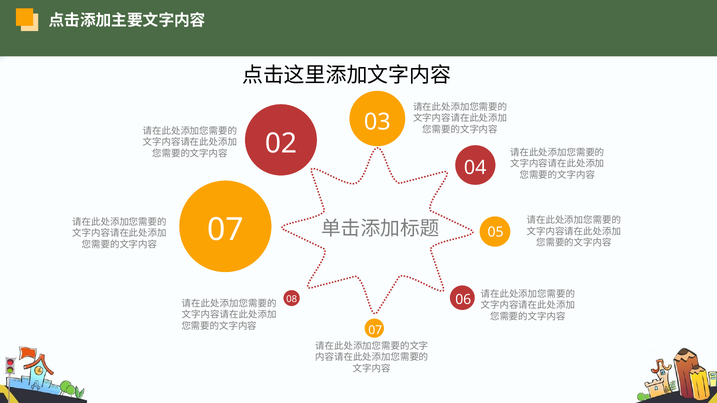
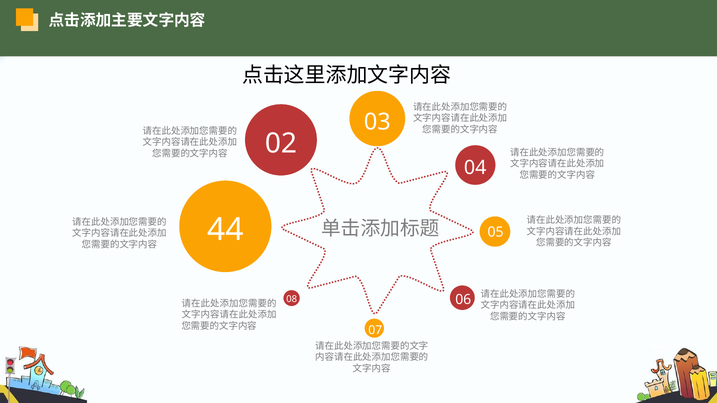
07 at (225, 230): 07 -> 44
